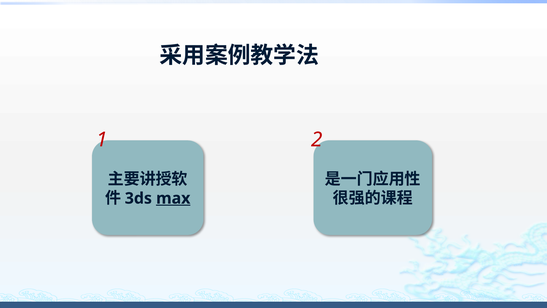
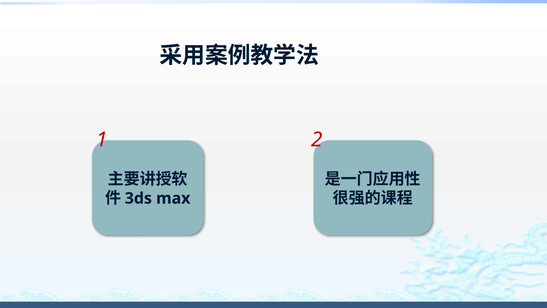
max underline: present -> none
